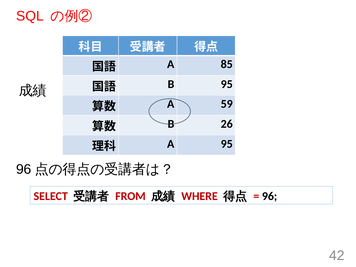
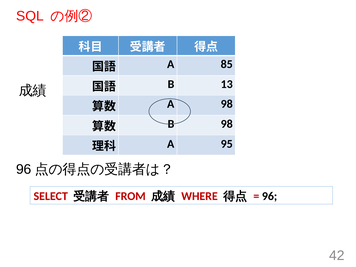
B 95: 95 -> 13
A 59: 59 -> 98
B 26: 26 -> 98
